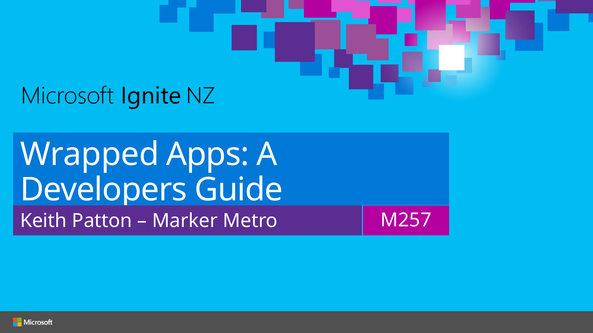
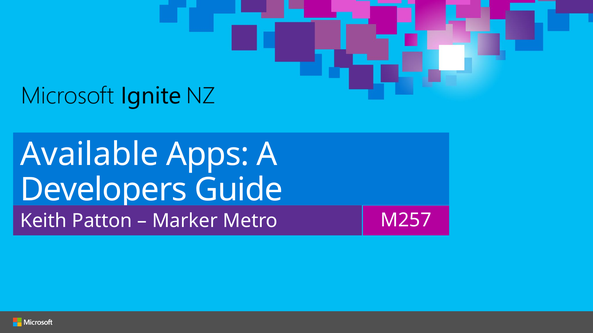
Wrapped: Wrapped -> Available
